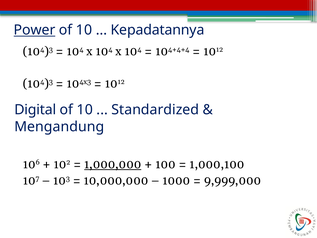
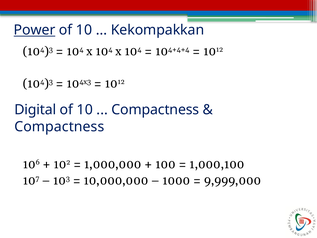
Kepadatannya: Kepadatannya -> Kekompakkan
Standardized at (155, 110): Standardized -> Compactness
Mengandung at (59, 127): Mengandung -> Compactness
1,000,000 underline: present -> none
